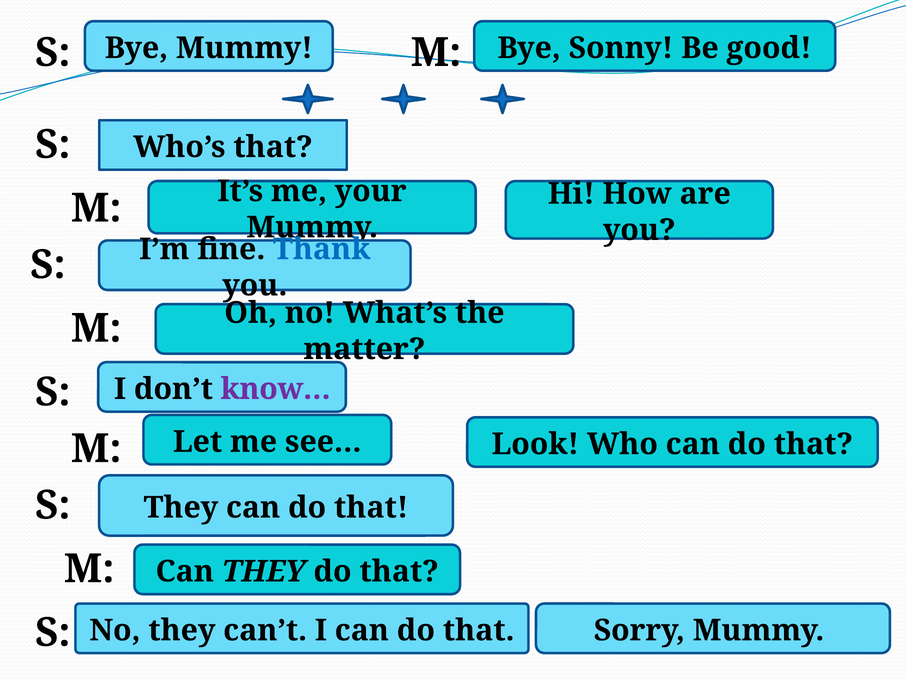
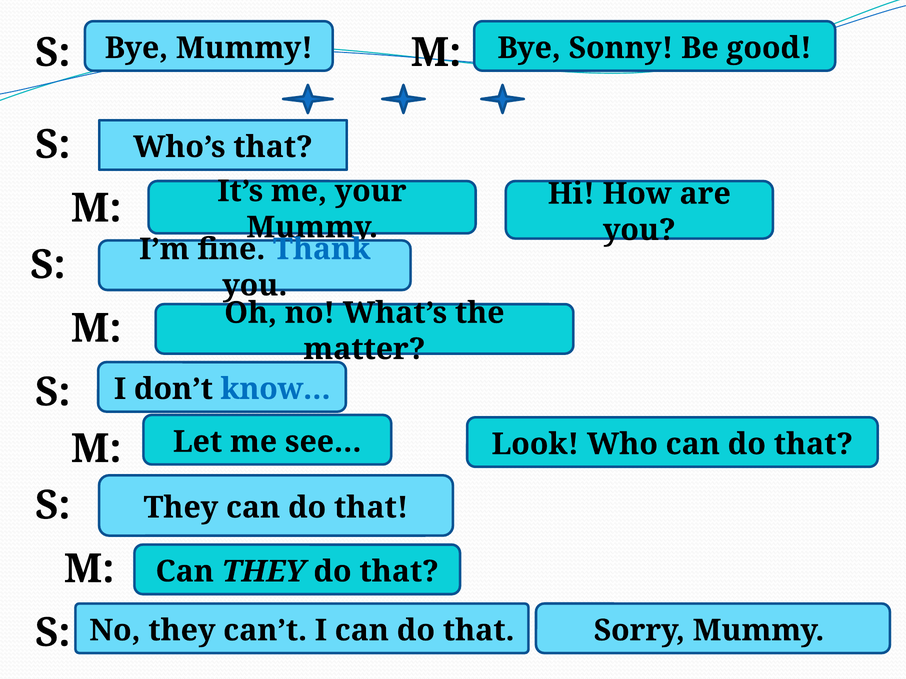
know… colour: purple -> blue
